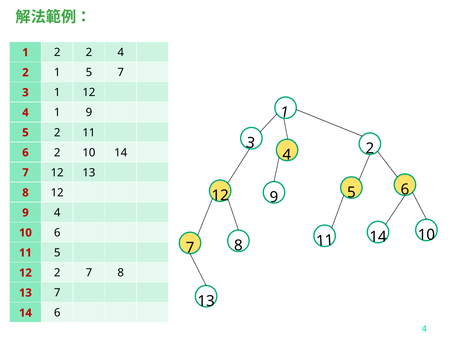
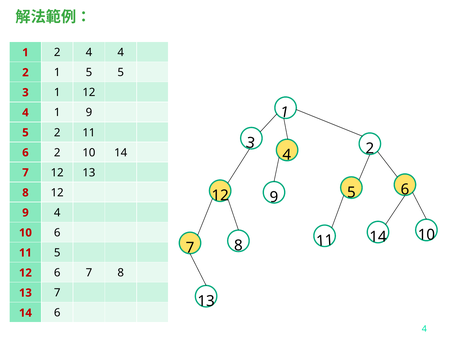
2 2: 2 -> 4
5 7: 7 -> 5
12 2: 2 -> 6
